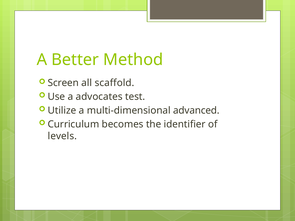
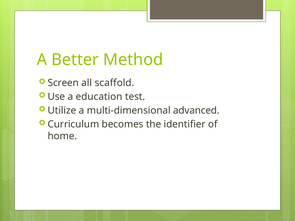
advocates: advocates -> education
levels: levels -> home
